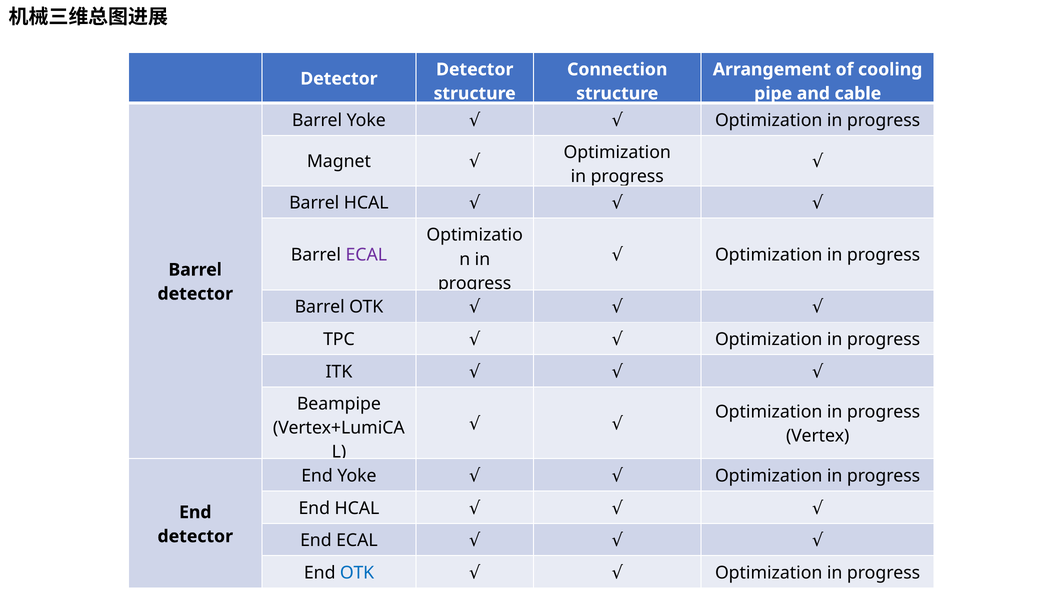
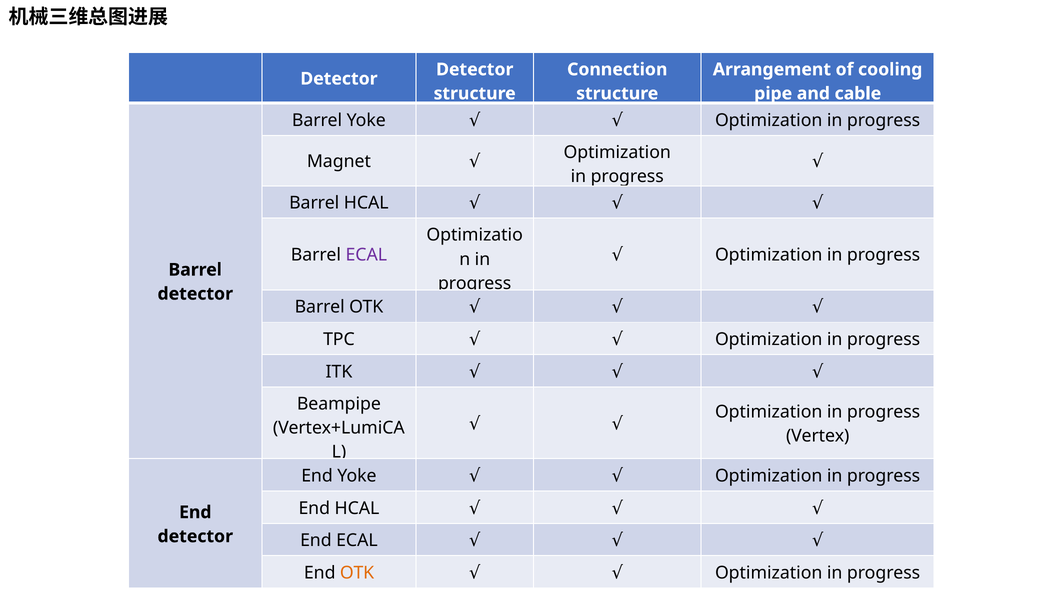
OTK at (357, 573) colour: blue -> orange
